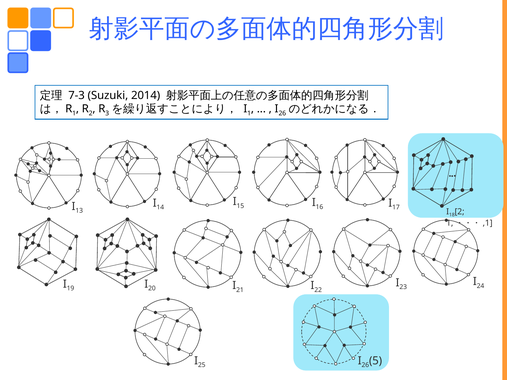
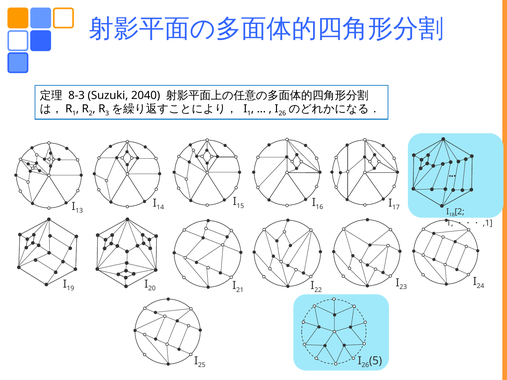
7-3: 7-3 -> 8-3
2014: 2014 -> 2040
